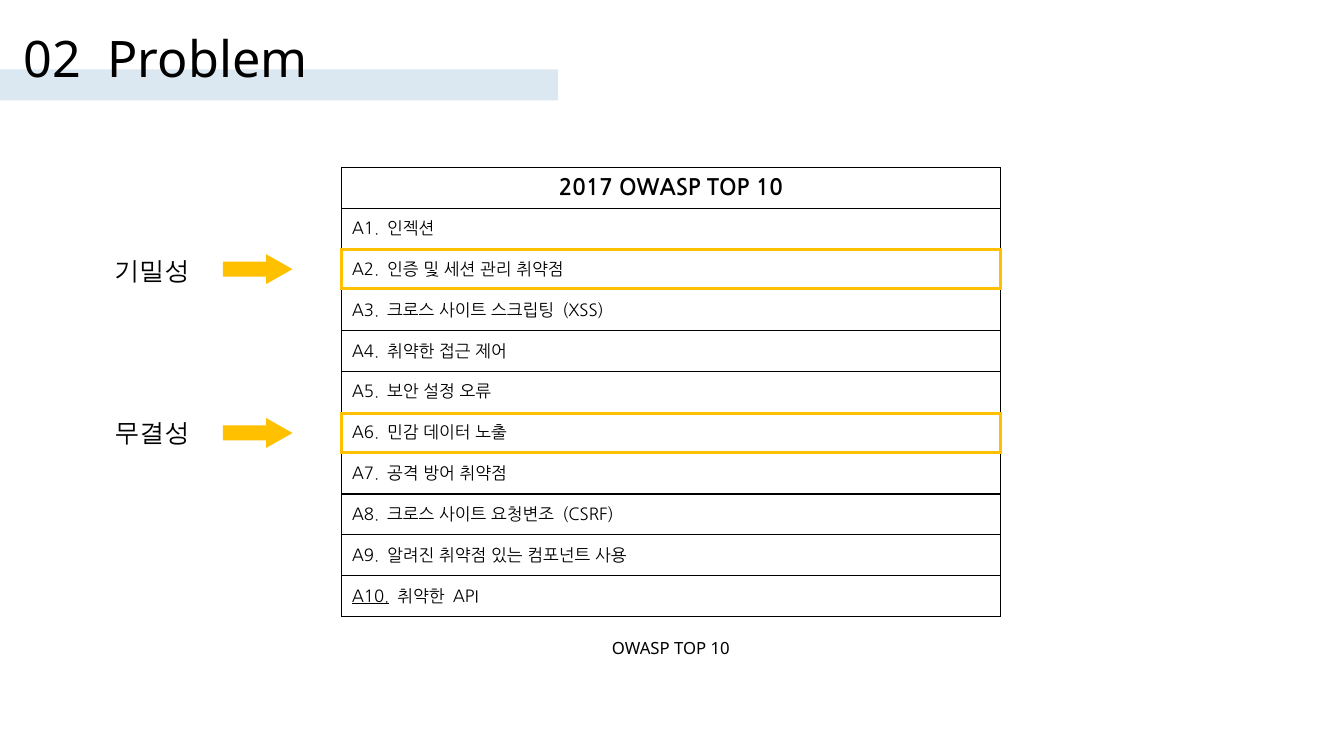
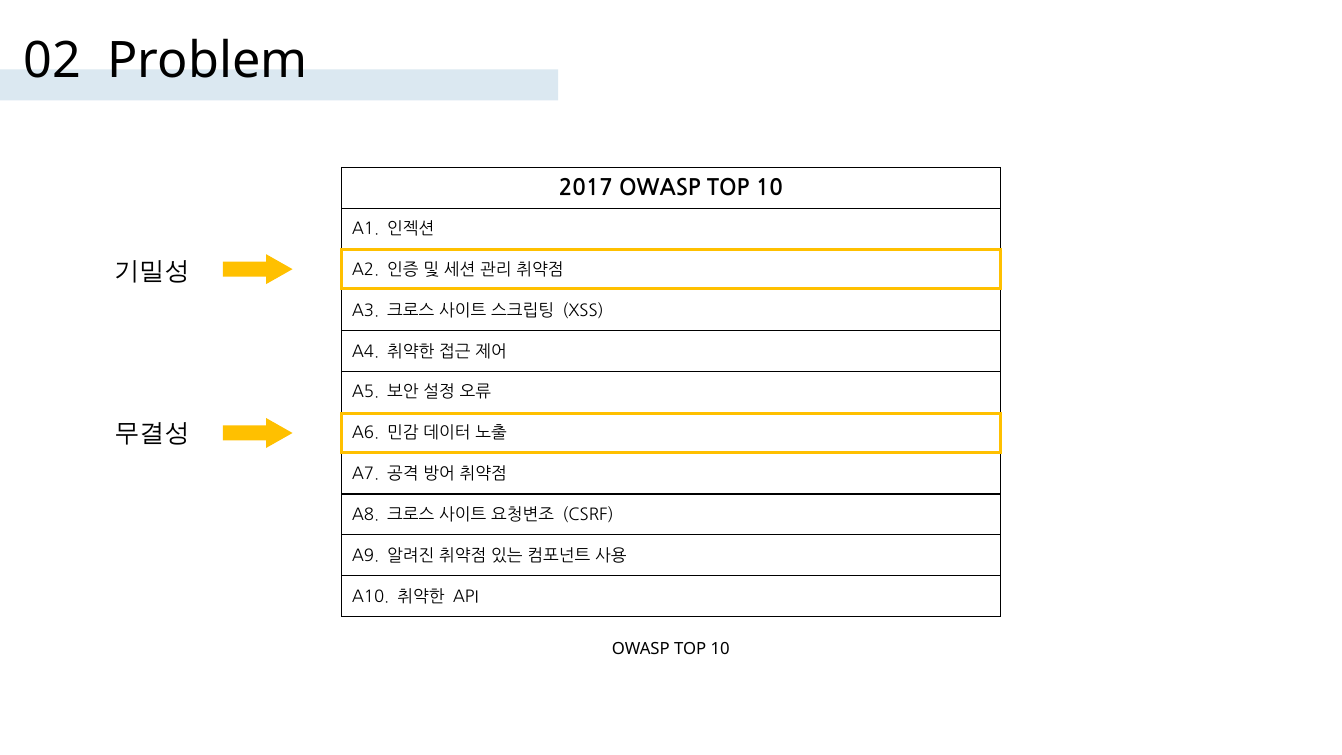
A10 underline: present -> none
